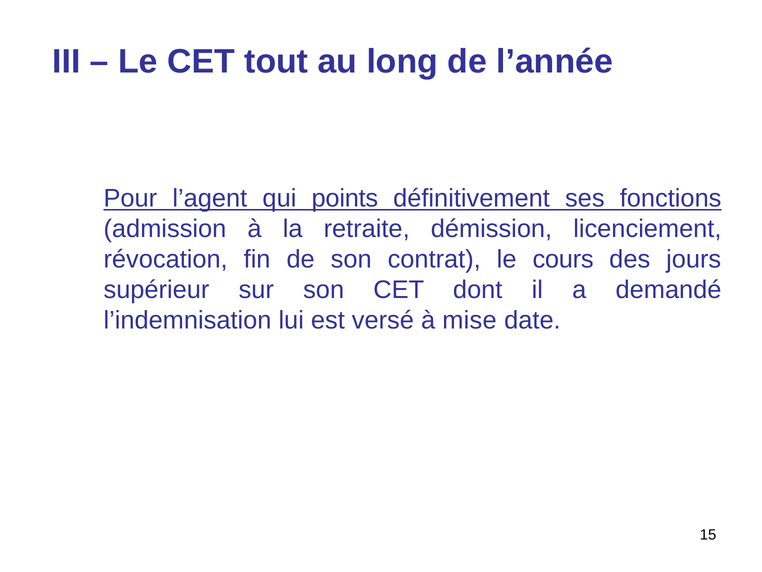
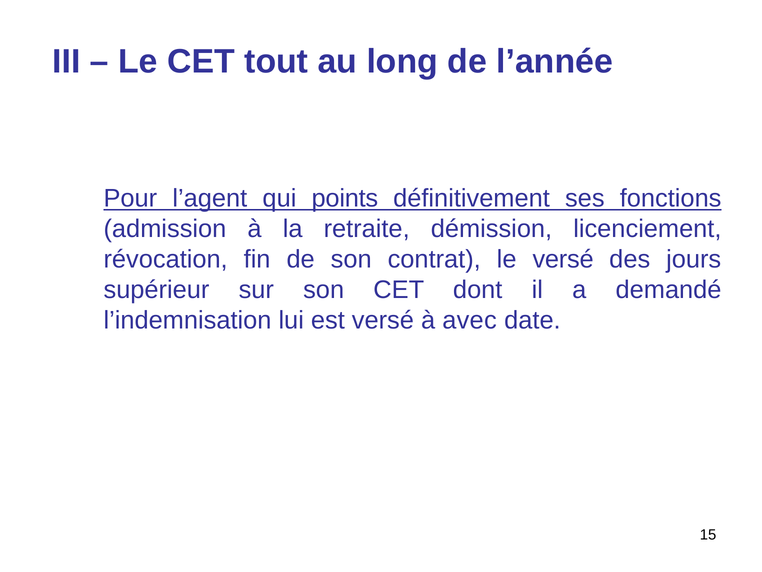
le cours: cours -> versé
mise: mise -> avec
